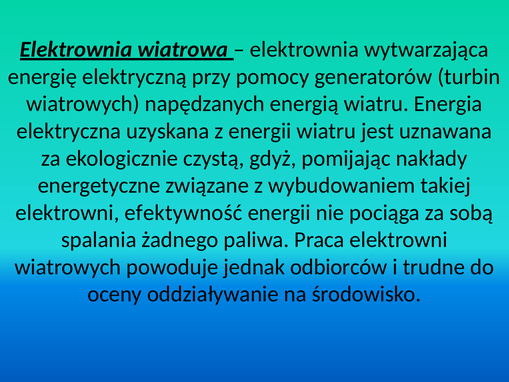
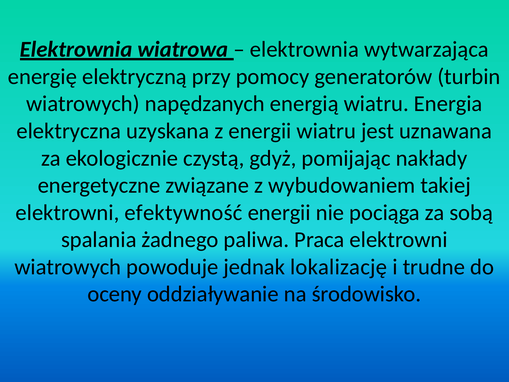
odbiorców: odbiorców -> lokalizację
